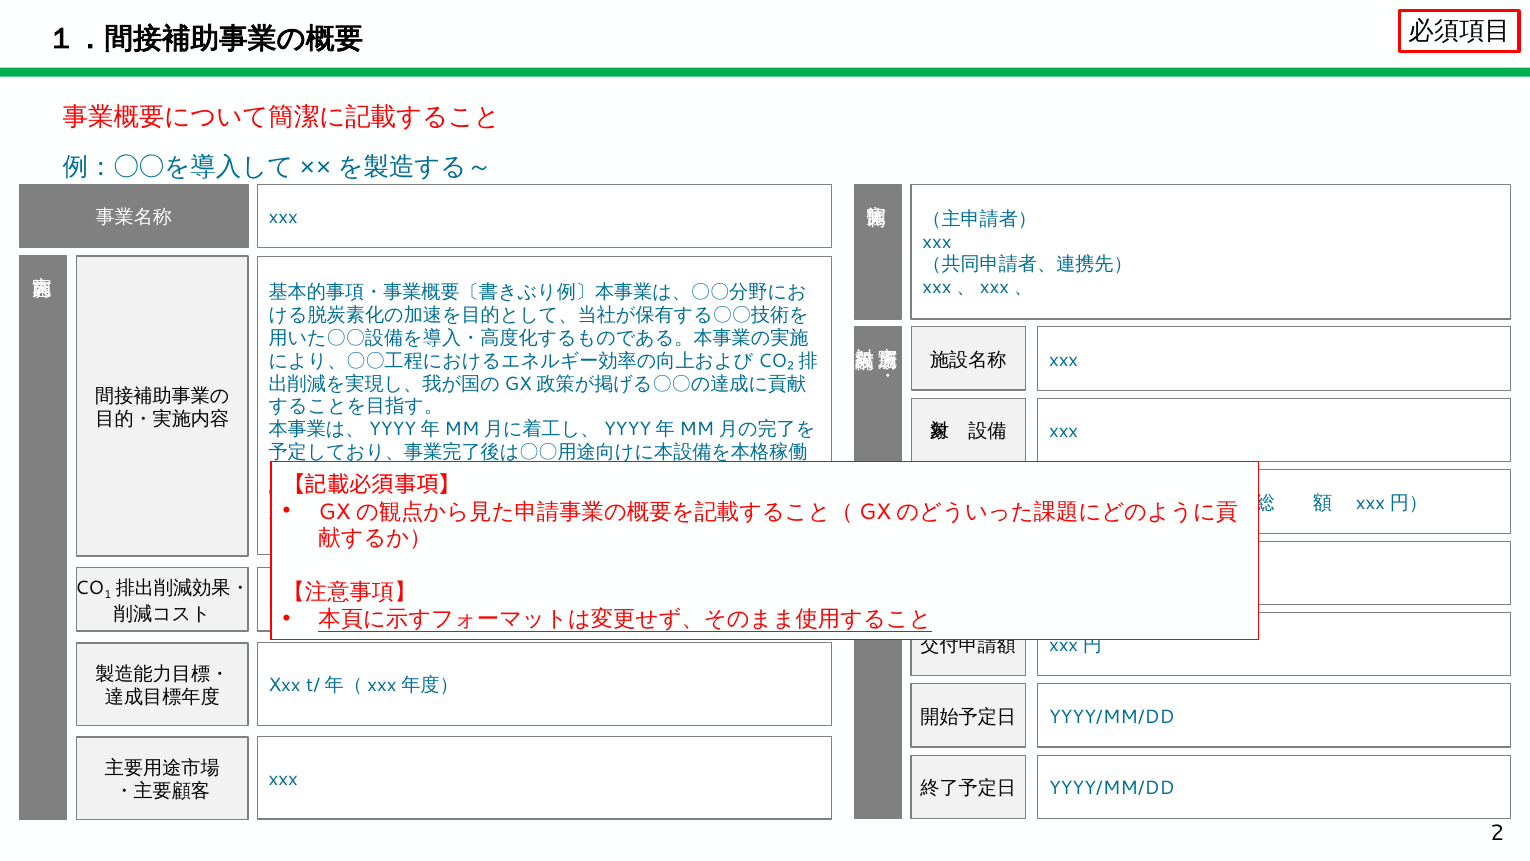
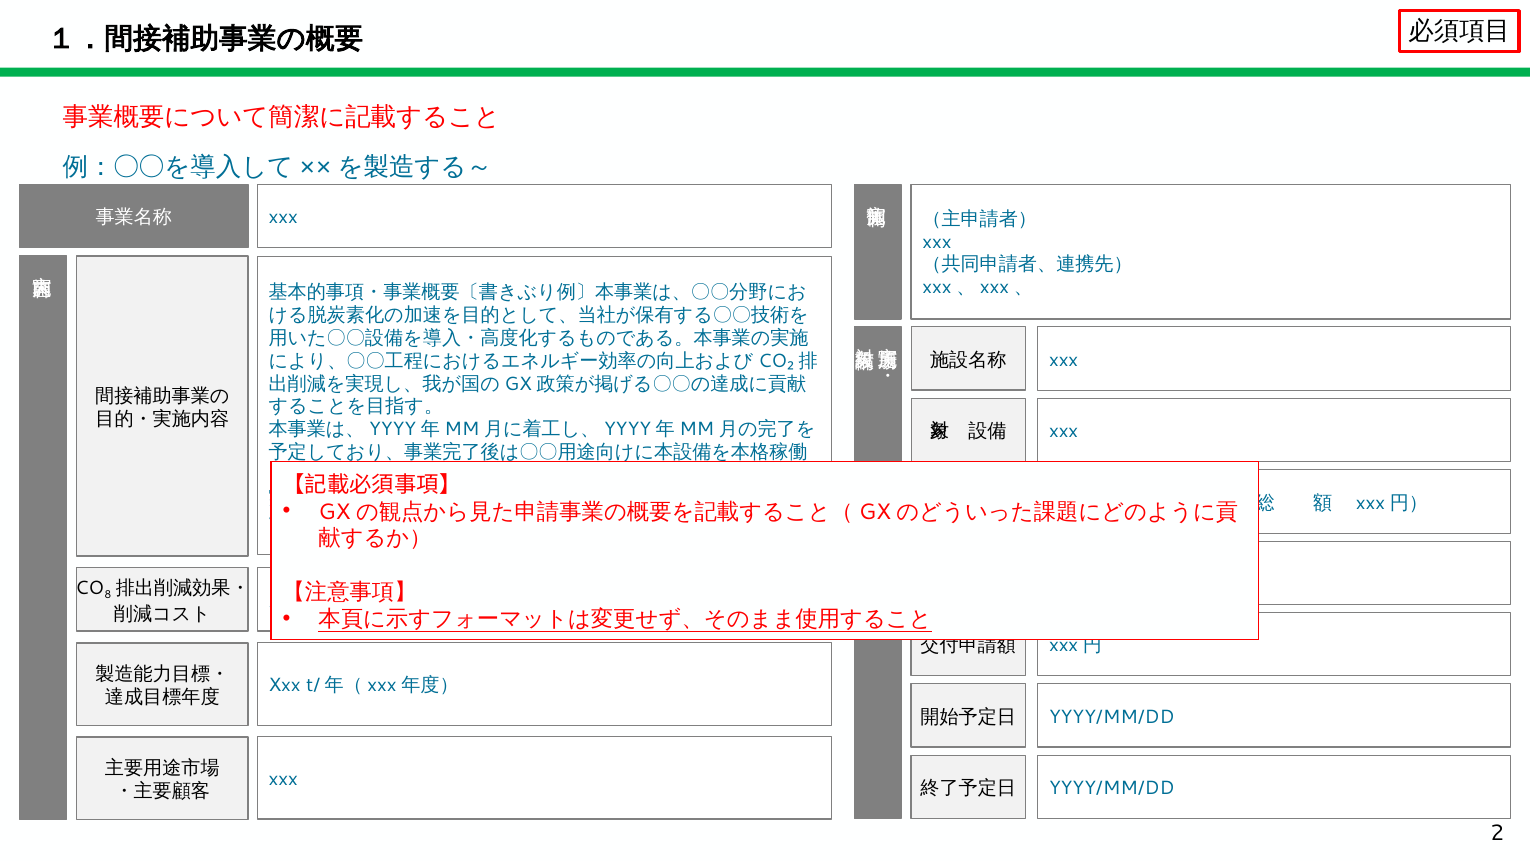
1: 1 -> 8
